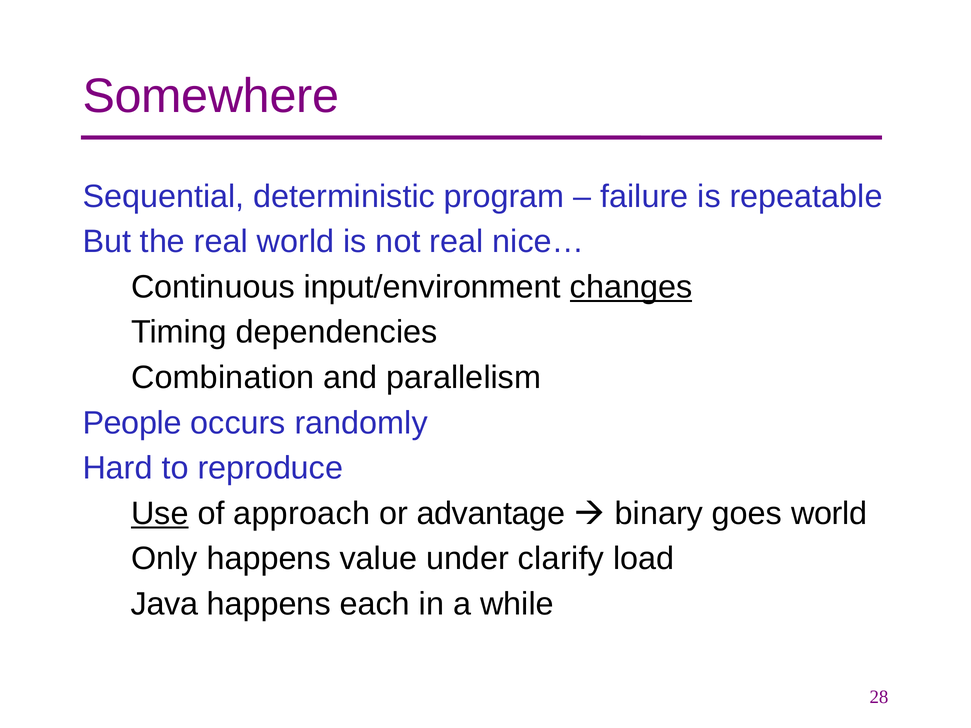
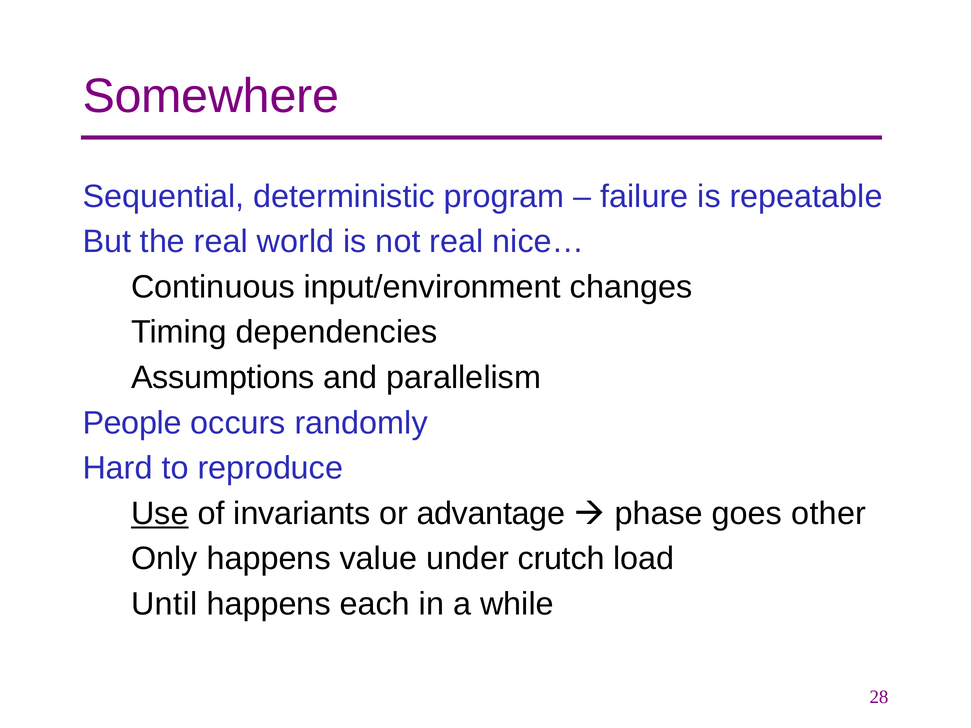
changes underline: present -> none
Combination: Combination -> Assumptions
approach: approach -> invariants
binary: binary -> phase
goes world: world -> other
clarify: clarify -> crutch
Java: Java -> Until
